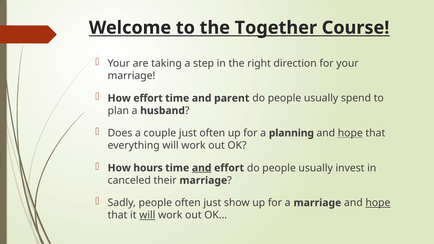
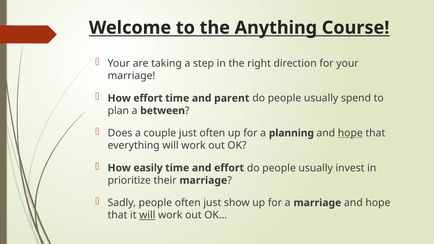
Together: Together -> Anything
husband: husband -> between
hours: hours -> easily
and at (202, 168) underline: present -> none
canceled: canceled -> prioritize
hope at (378, 203) underline: present -> none
